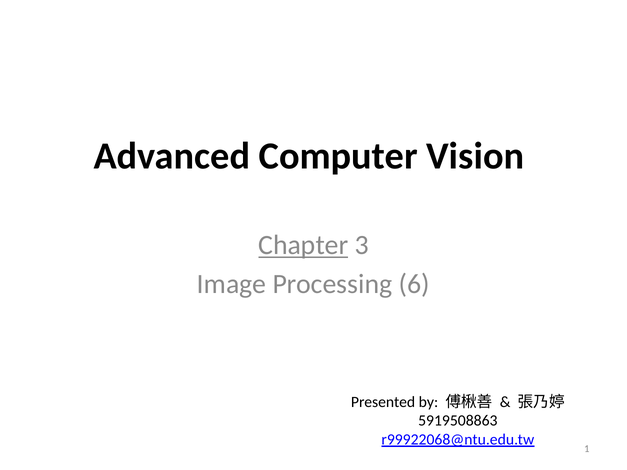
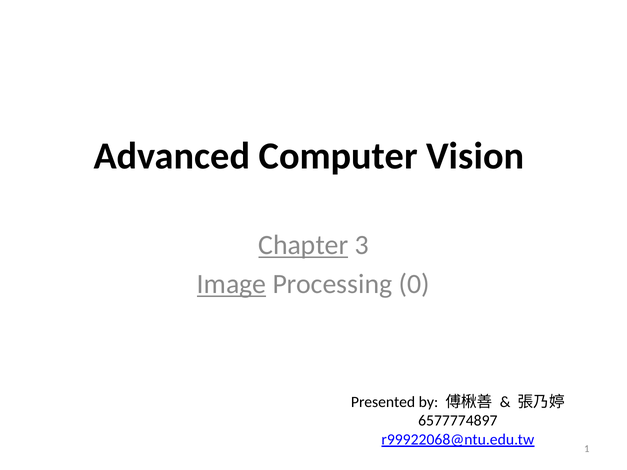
Image underline: none -> present
6: 6 -> 0
5919508863: 5919508863 -> 6577774897
